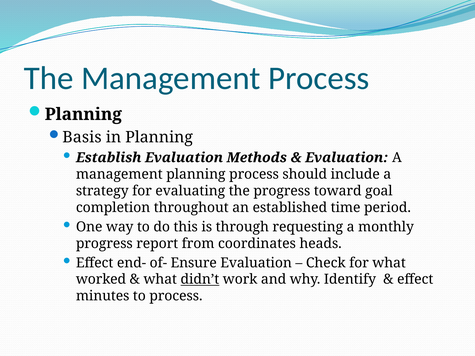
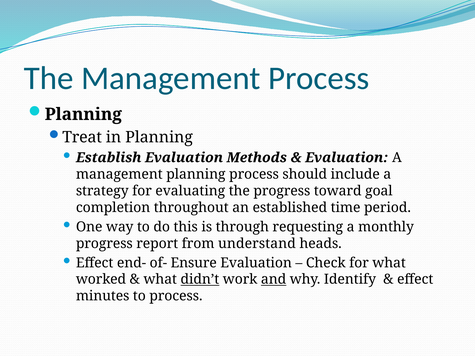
Basis: Basis -> Treat
coordinates: coordinates -> understand
and underline: none -> present
